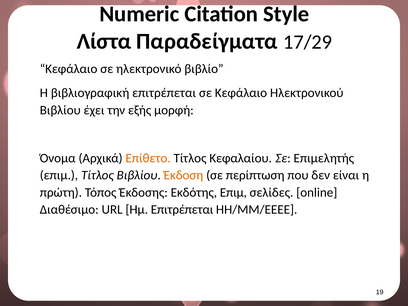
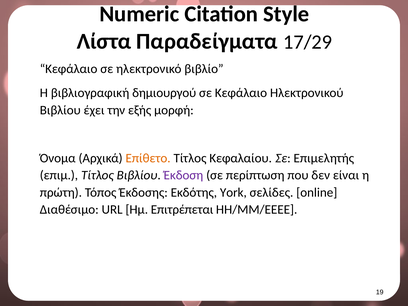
βιβλιογραφική επιτρέπεται: επιτρέπεται -> δημιουργού
Έκδοση colour: orange -> purple
Εκδότης Επιμ: Επιμ -> York
